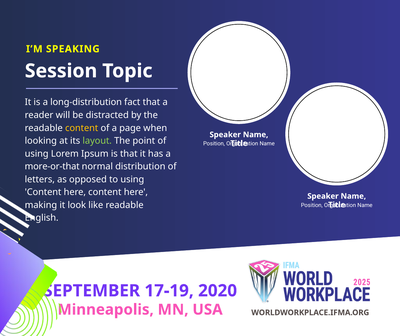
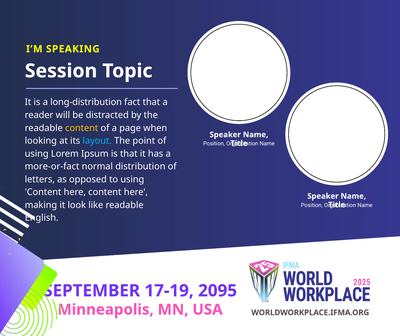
layout colour: light green -> light blue
more-or-that: more-or-that -> more-or-fact
2020: 2020 -> 2095
